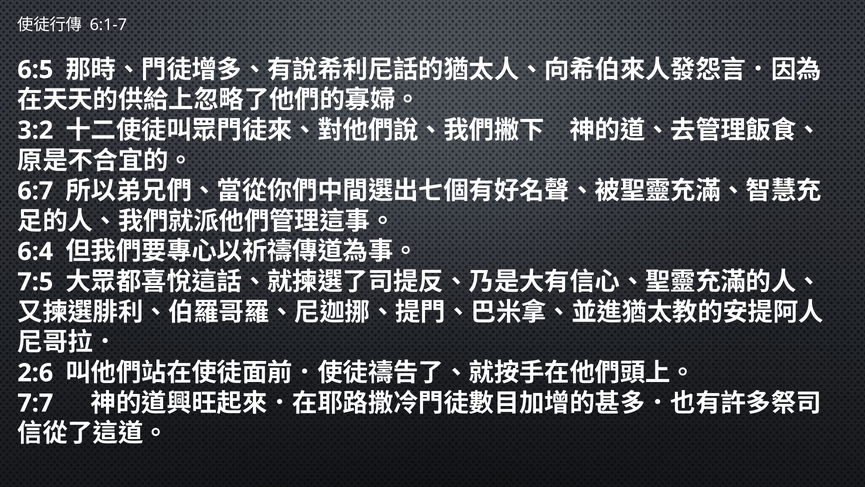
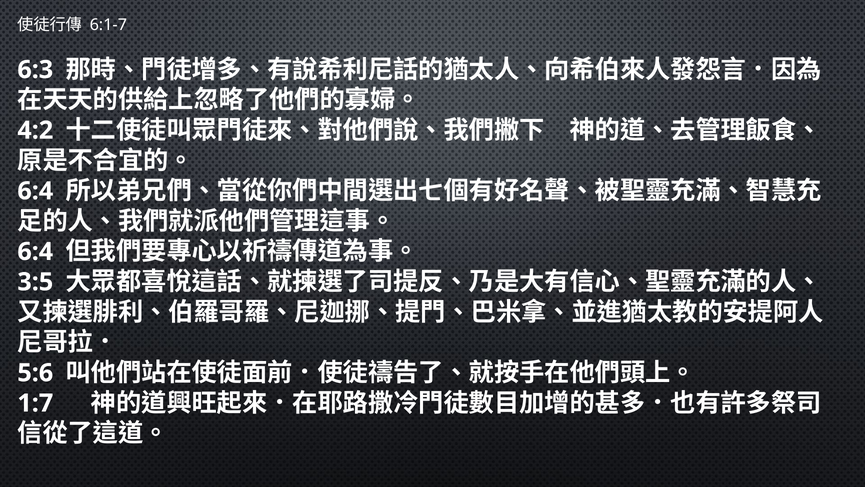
6:5: 6:5 -> 6:3
3:2: 3:2 -> 4:2
6:7 at (35, 191): 6:7 -> 6:4
7:5: 7:5 -> 3:5
2:6: 2:6 -> 5:6
7:7: 7:7 -> 1:7
